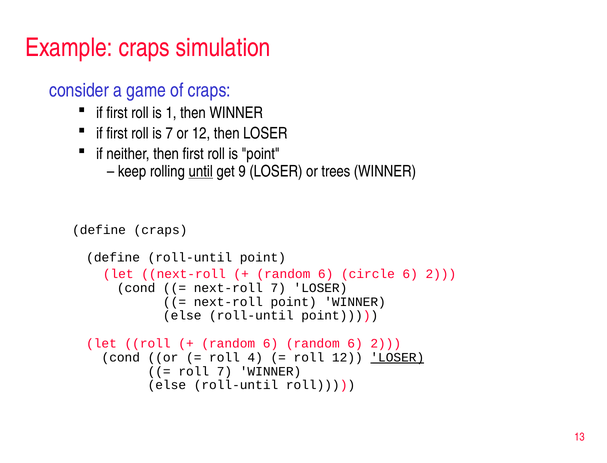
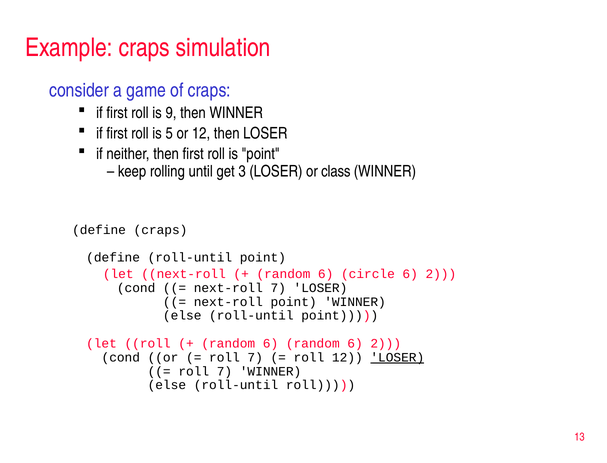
1: 1 -> 9
is 7: 7 -> 5
until underline: present -> none
9: 9 -> 3
trees: trees -> class
4 at (255, 357): 4 -> 7
